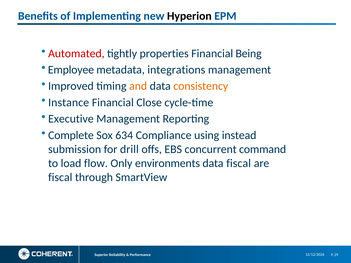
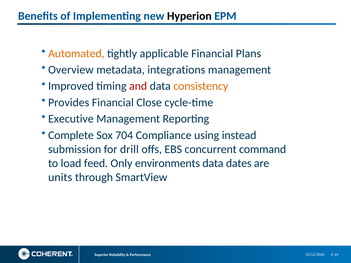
Automated colour: red -> orange
properties: properties -> applicable
Being: Being -> Plans
Employee: Employee -> Overview
and colour: orange -> red
Instance: Instance -> Provides
634: 634 -> 704
flow: flow -> feed
data fiscal: fiscal -> dates
fiscal at (60, 177): fiscal -> units
